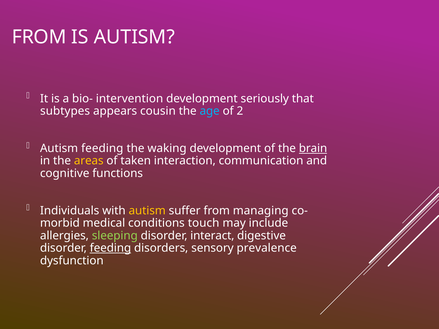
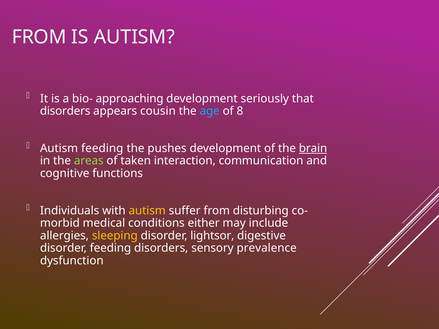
intervention: intervention -> approaching
subtypes at (65, 111): subtypes -> disorders
2: 2 -> 8
waking: waking -> pushes
areas colour: yellow -> light green
managing: managing -> disturbing
touch: touch -> either
sleeping colour: light green -> yellow
interact: interact -> lightsor
feeding at (110, 248) underline: present -> none
